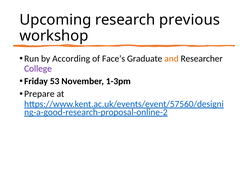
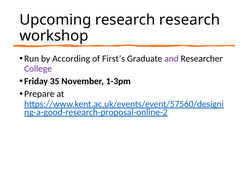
research previous: previous -> research
Face’s: Face’s -> First’s
and colour: orange -> purple
53: 53 -> 35
